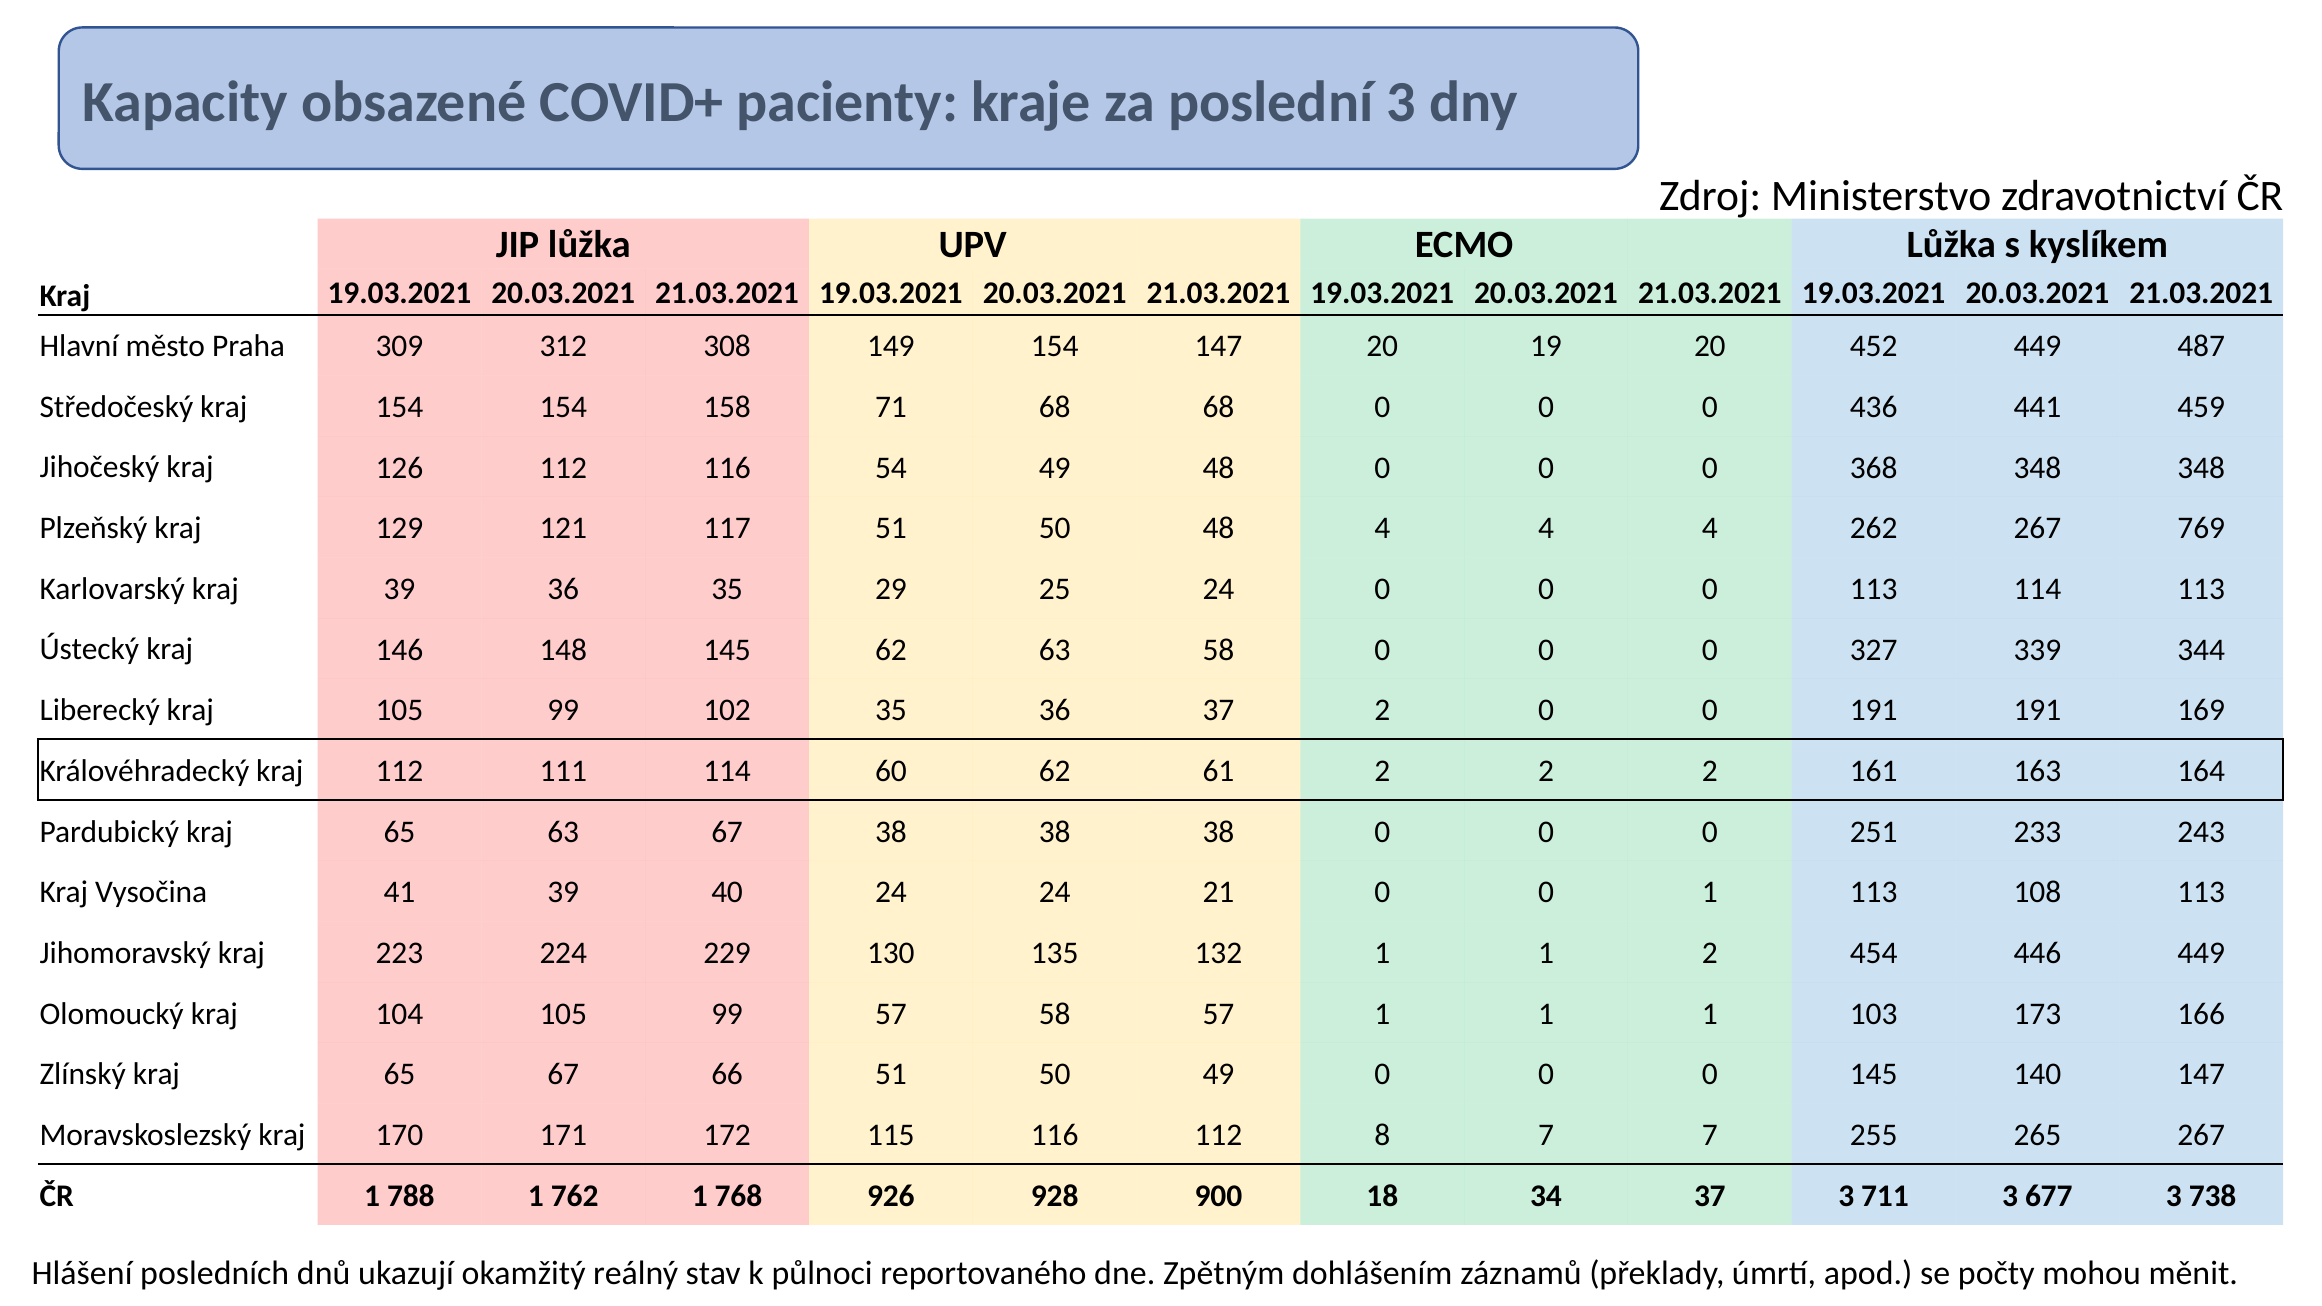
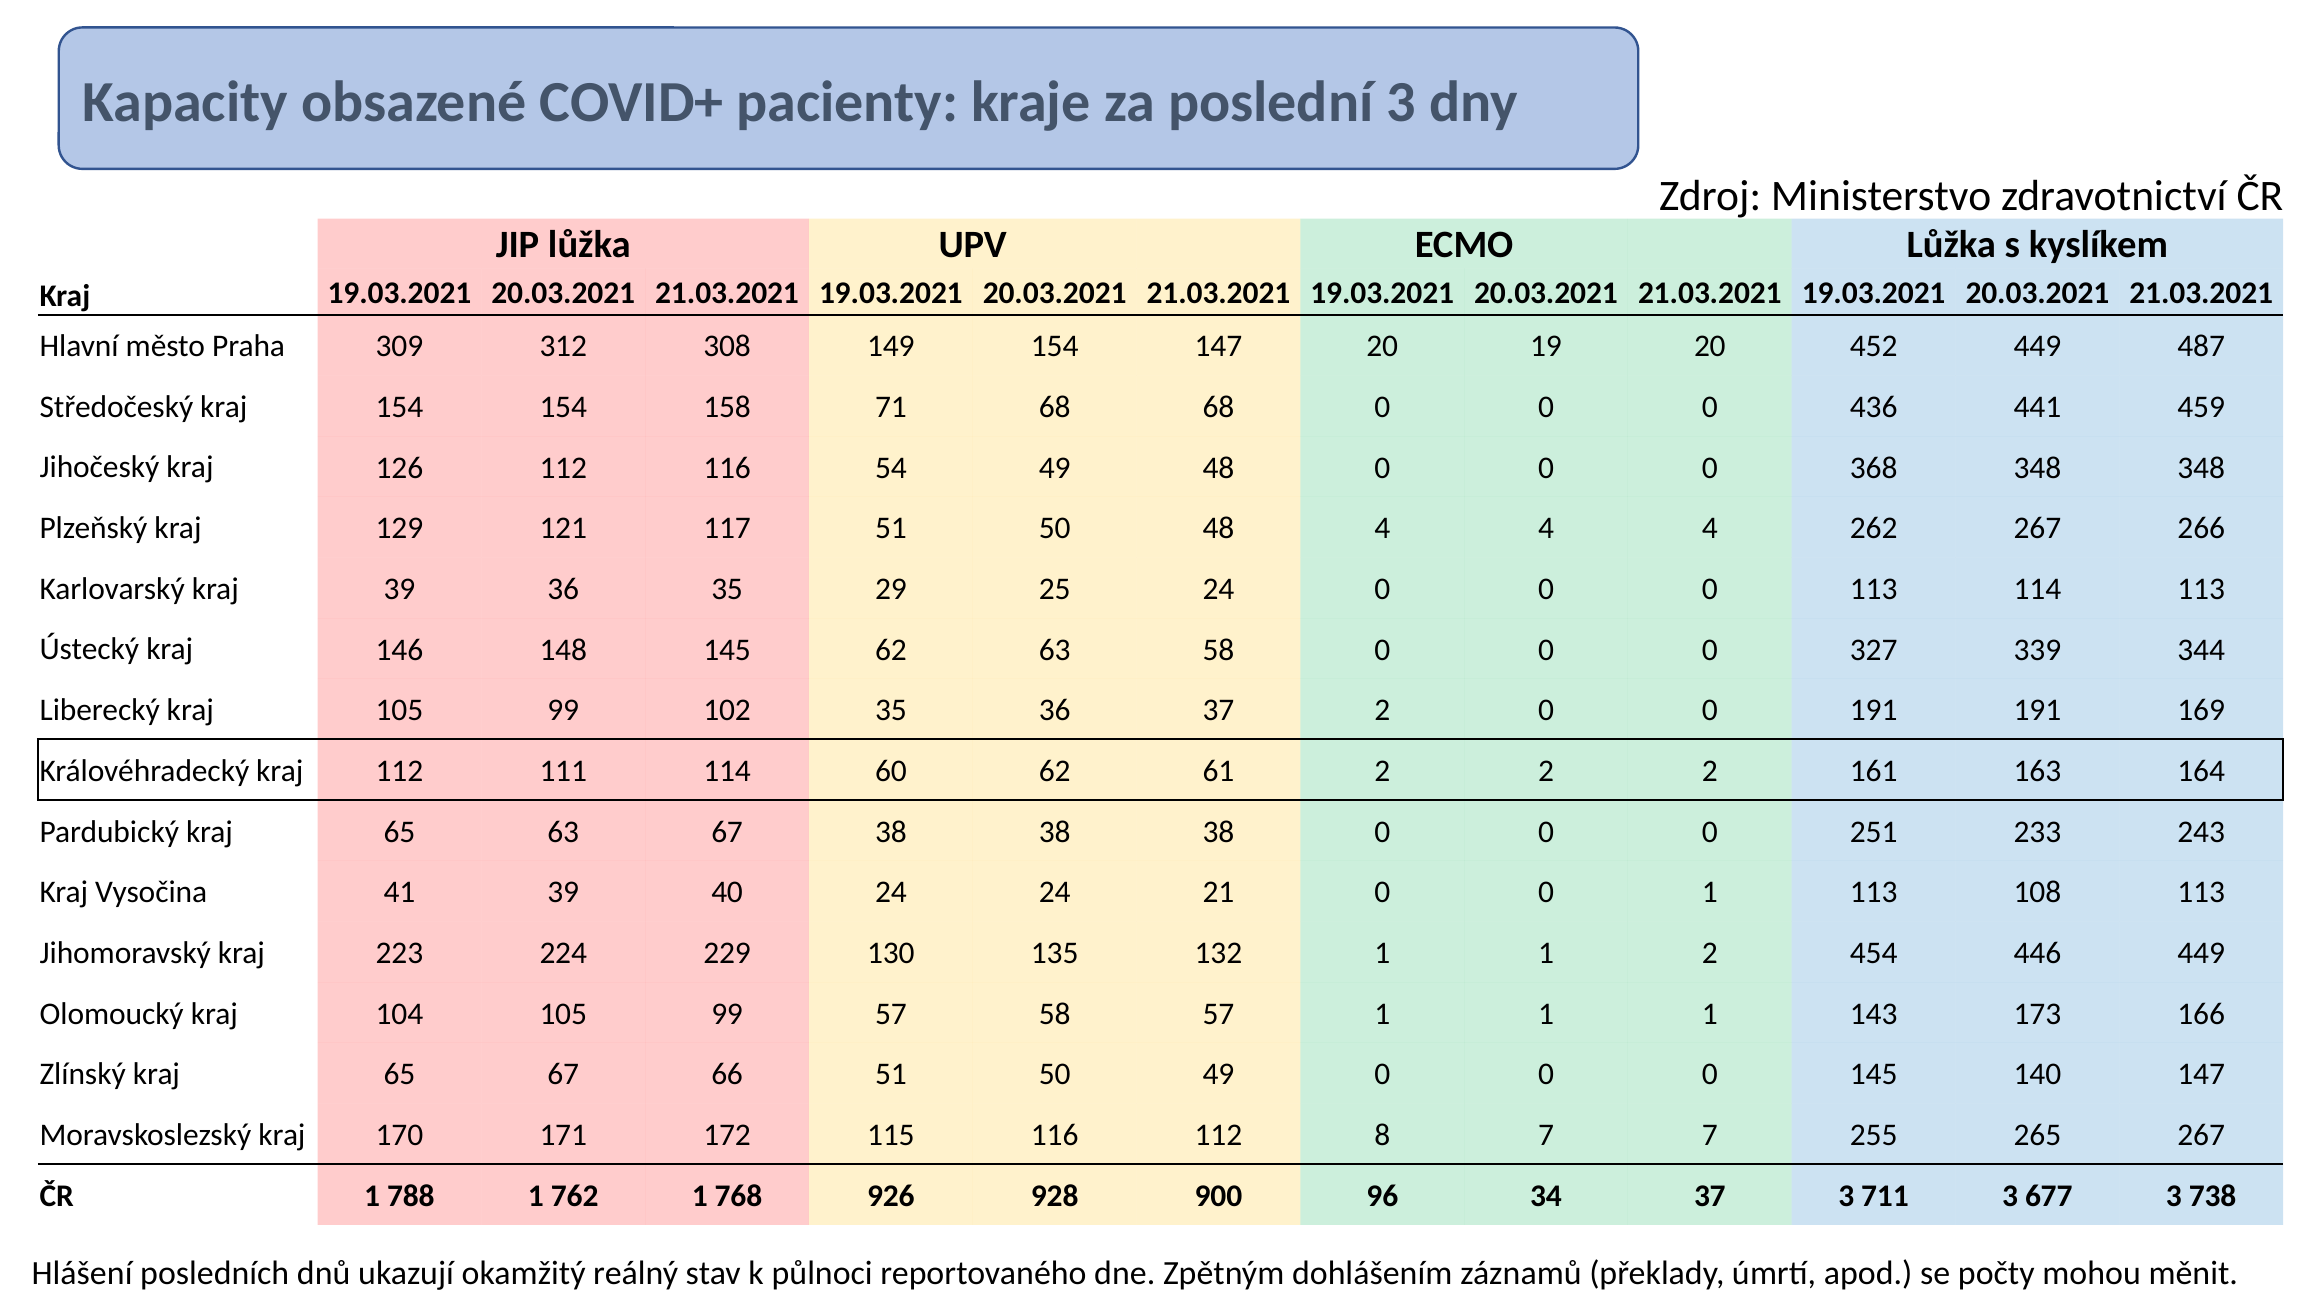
769: 769 -> 266
103: 103 -> 143
18: 18 -> 96
